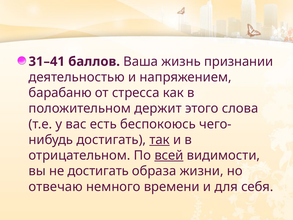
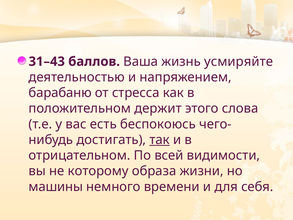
31–41: 31–41 -> 31–43
признании: признании -> усмиряйте
всей underline: present -> none
не достигать: достигать -> которому
отвечаю: отвечаю -> машины
